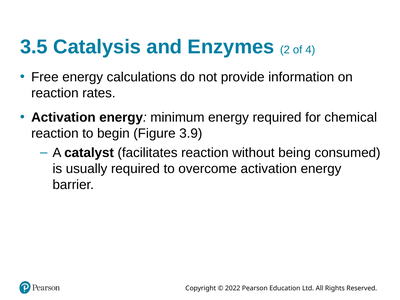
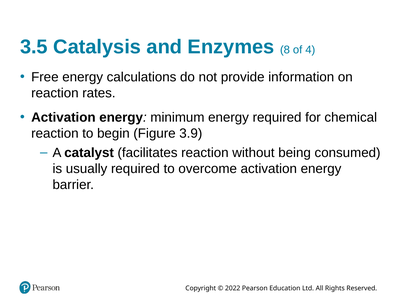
2: 2 -> 8
